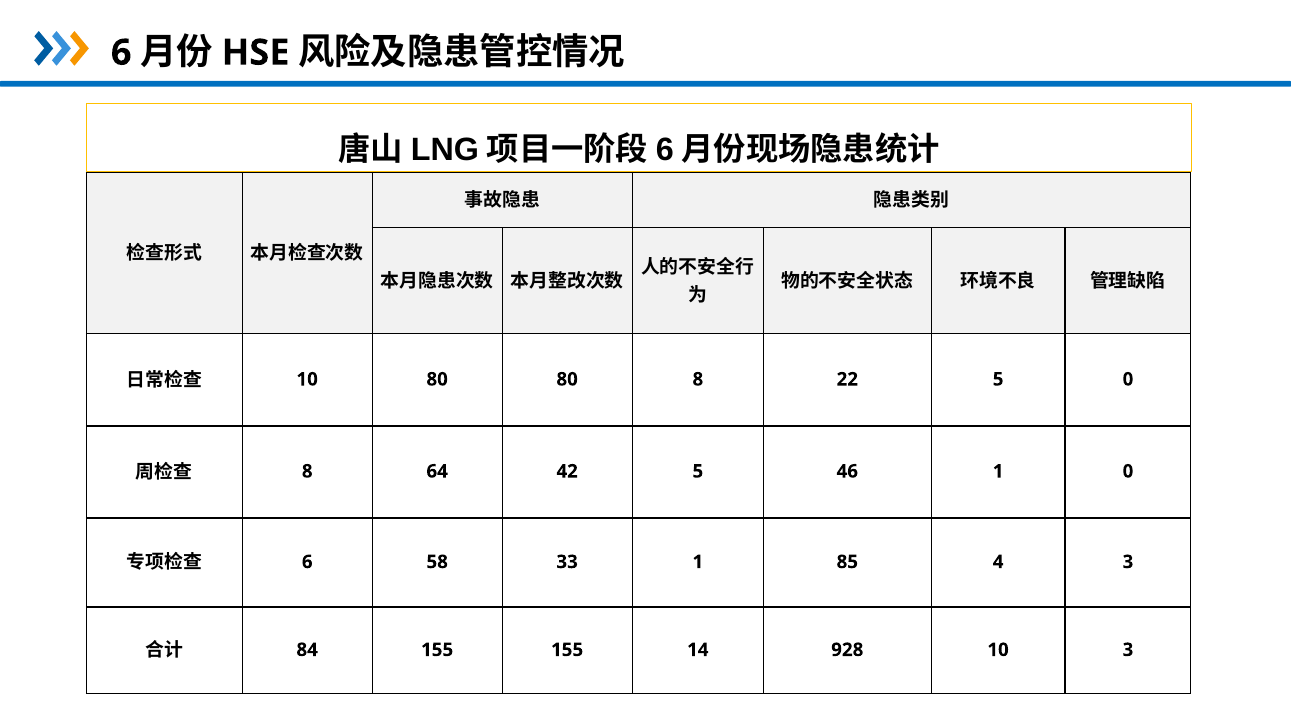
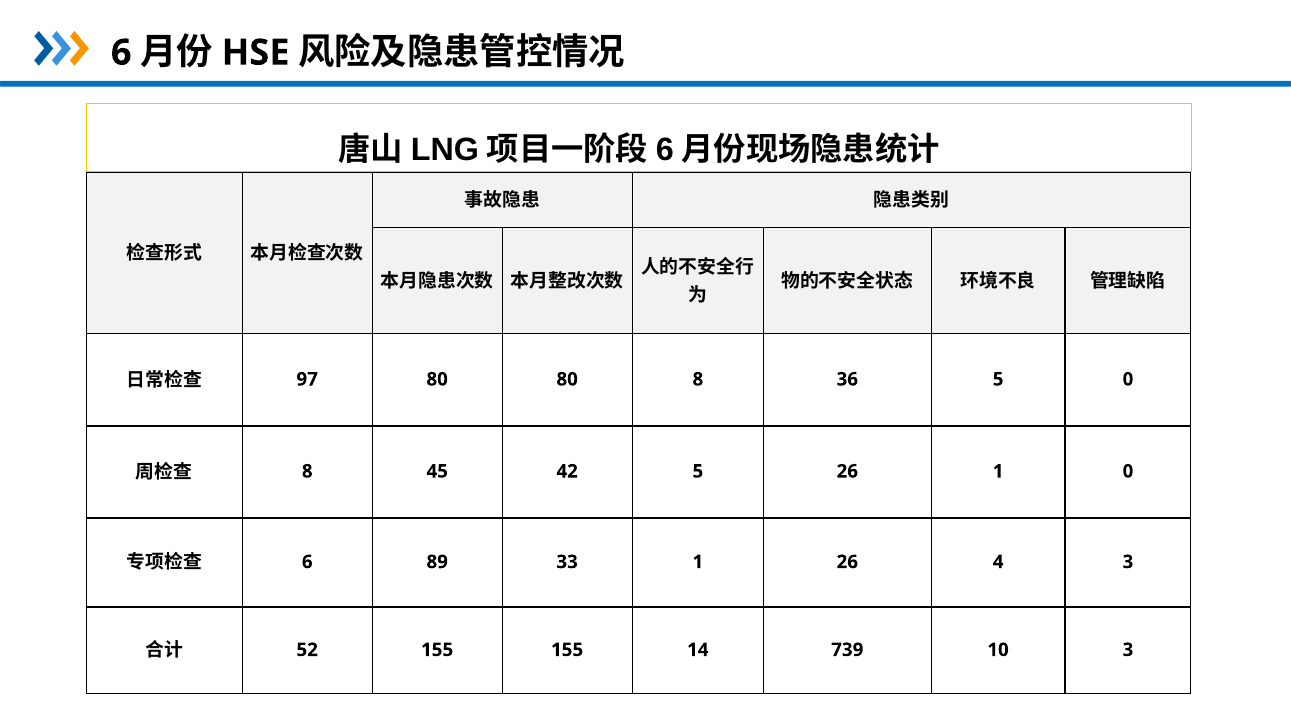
10 at (307, 379): 10 -> 97
22: 22 -> 36
64: 64 -> 45
5 46: 46 -> 26
58: 58 -> 89
1 85: 85 -> 26
84: 84 -> 52
928: 928 -> 739
